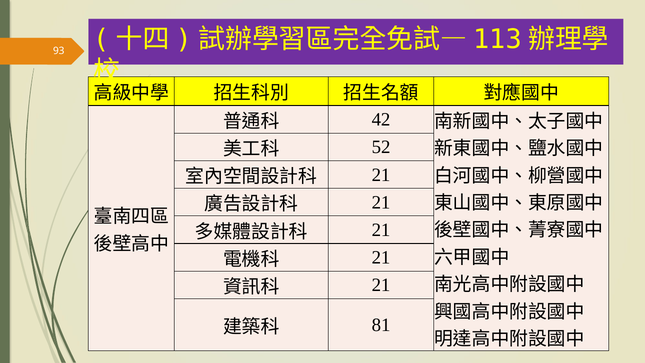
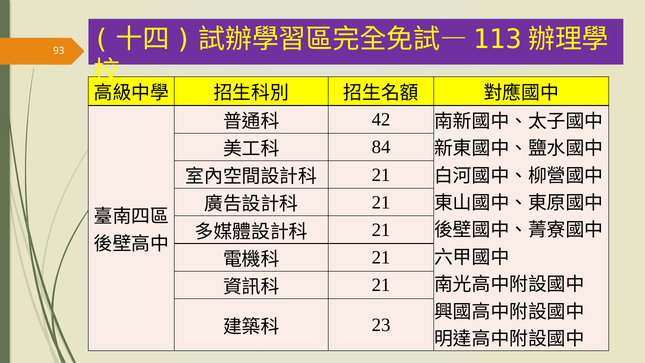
52: 52 -> 84
81: 81 -> 23
